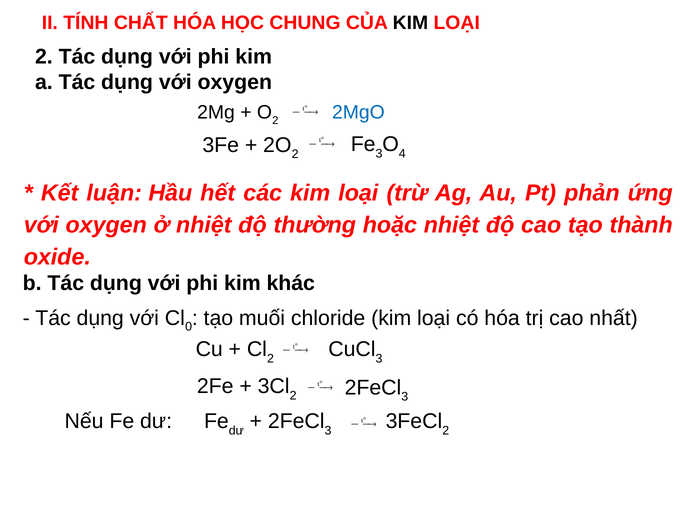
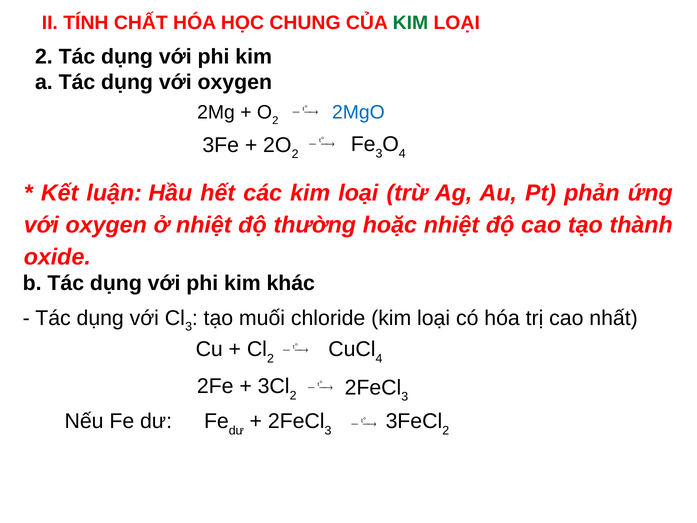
KIM at (410, 23) colour: black -> green
0 at (189, 326): 0 -> 3
3 at (379, 359): 3 -> 4
